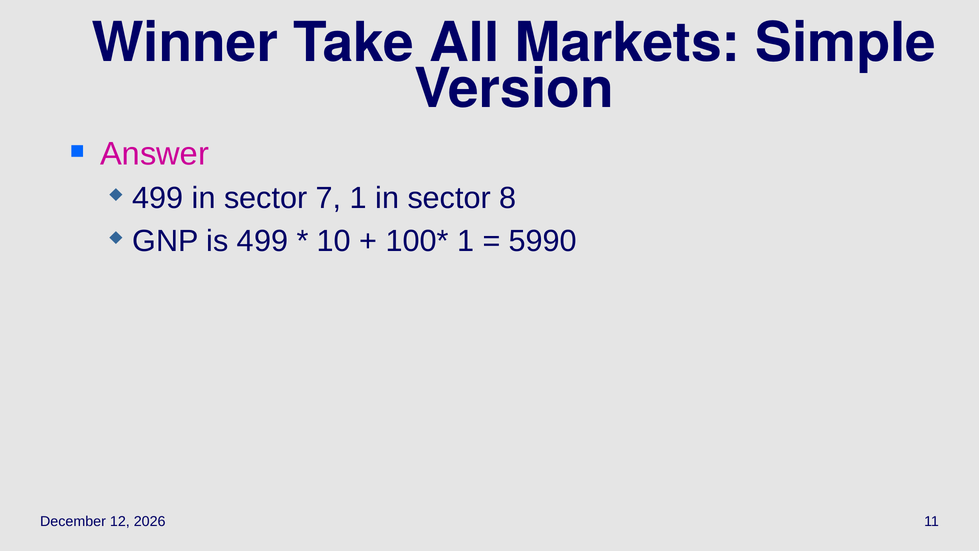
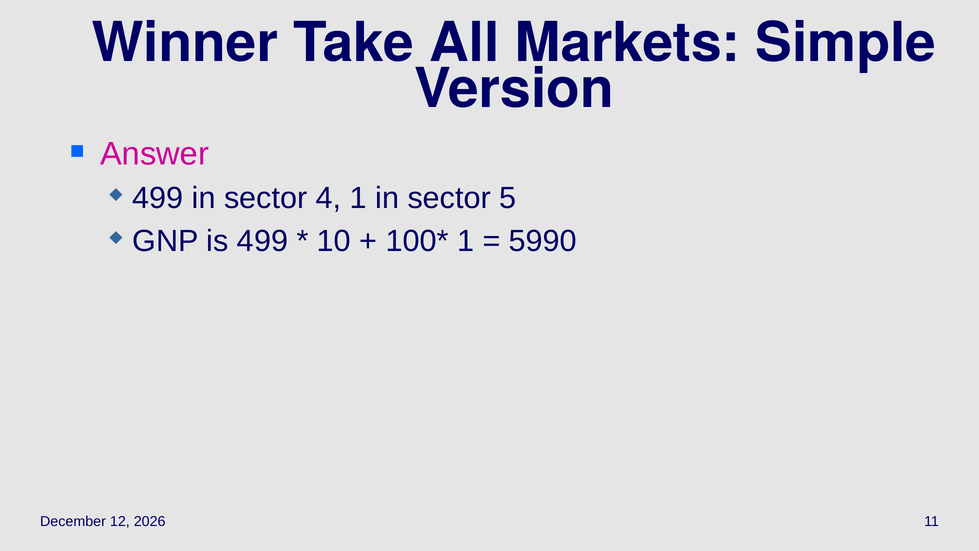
7: 7 -> 4
8: 8 -> 5
